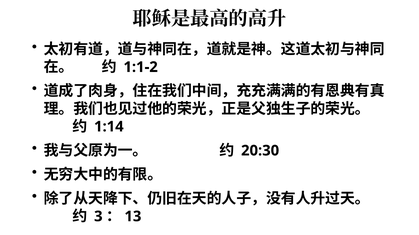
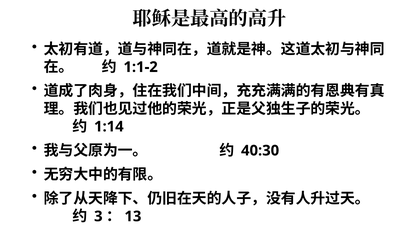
20:30: 20:30 -> 40:30
